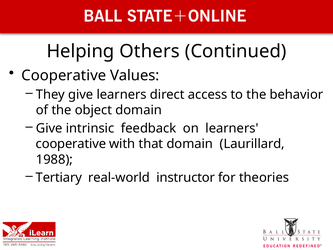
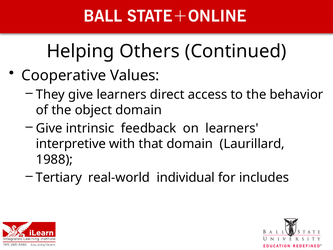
cooperative at (71, 144): cooperative -> interpretive
instructor: instructor -> individual
theories: theories -> includes
